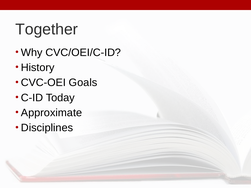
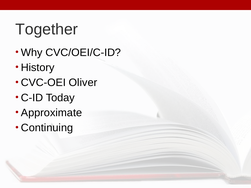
Goals: Goals -> Oliver
Disciplines: Disciplines -> Continuing
